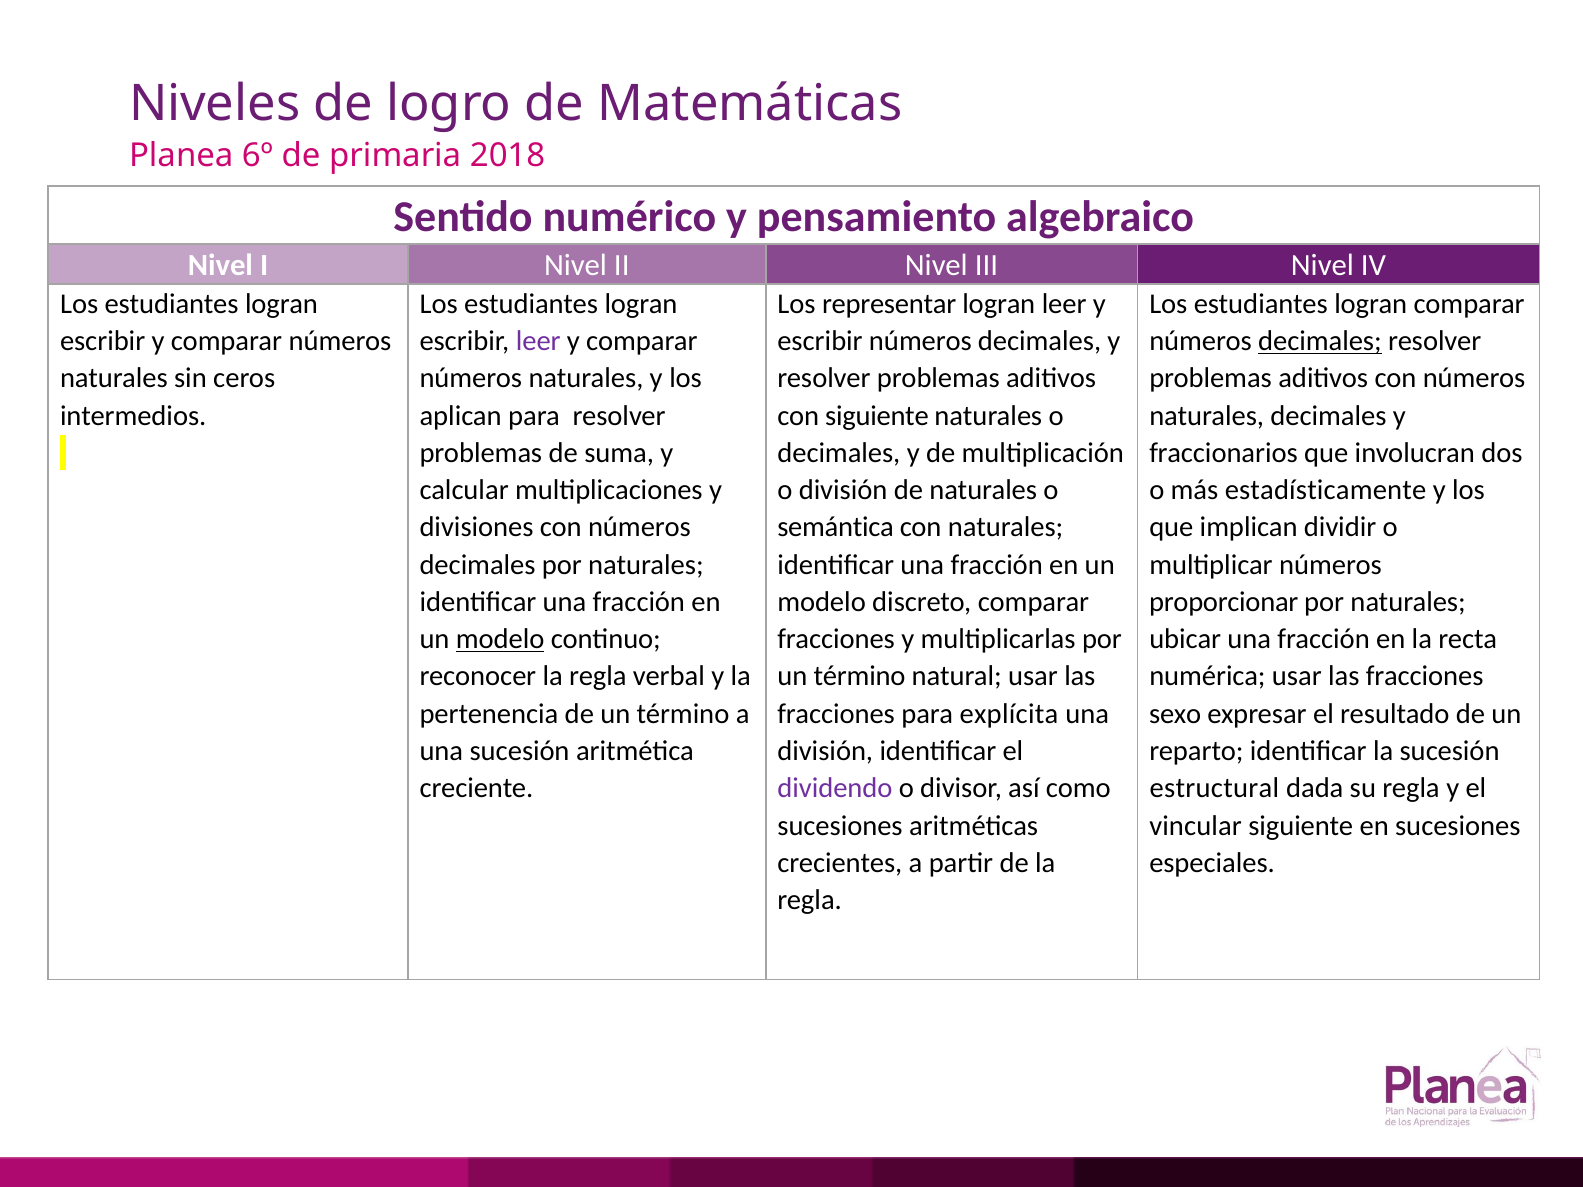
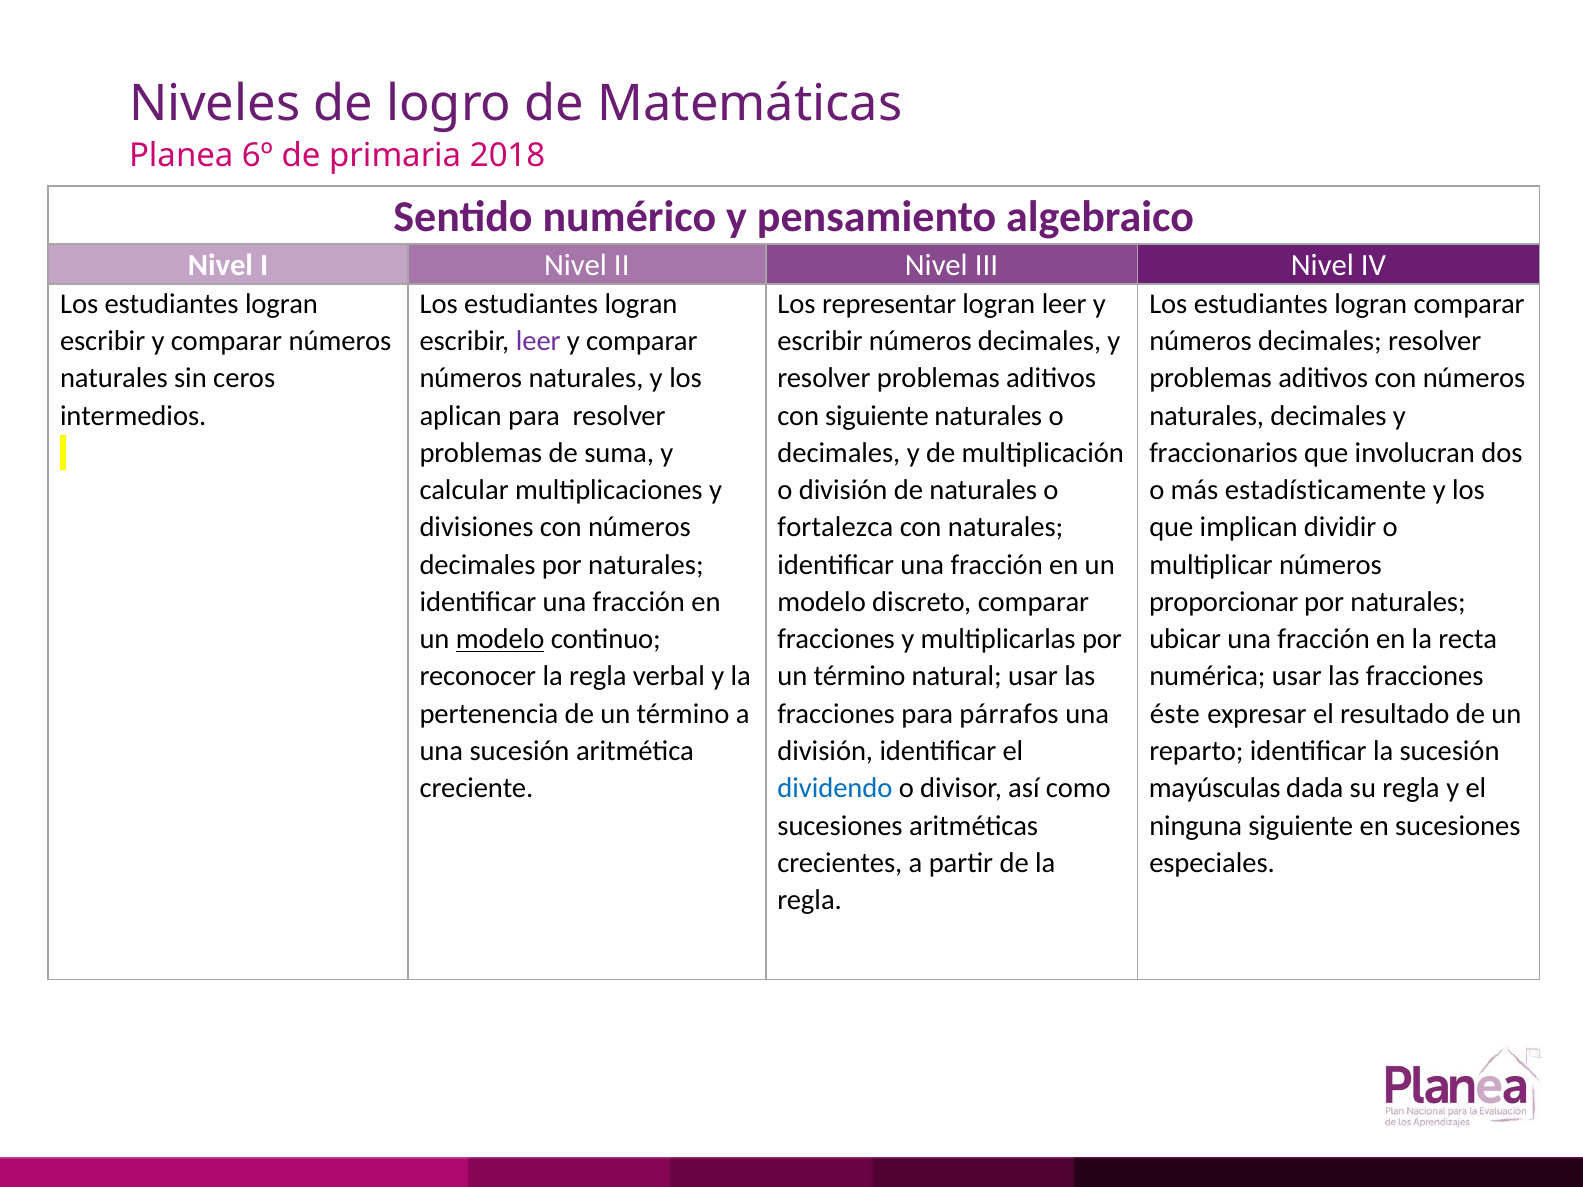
decimales at (1320, 341) underline: present -> none
semántica: semántica -> fortalezca
explícita: explícita -> párrafos
sexo: sexo -> éste
dividendo colour: purple -> blue
estructural: estructural -> mayúsculas
vincular: vincular -> ninguna
